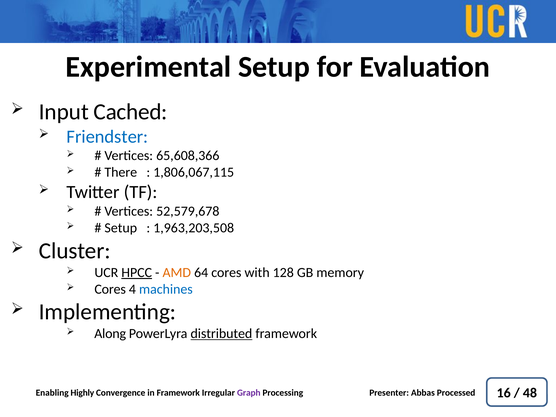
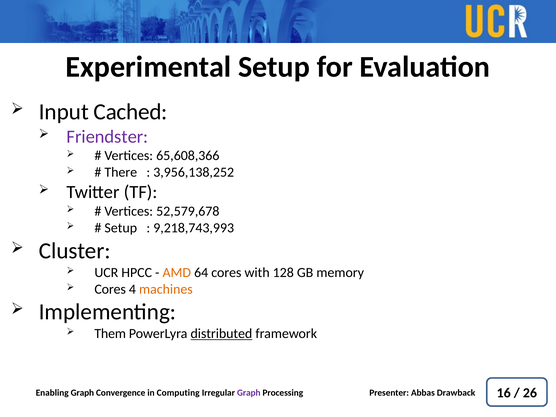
Friendster colour: blue -> purple
1,806,067,115: 1,806,067,115 -> 3,956,138,252
1,963,203,508: 1,963,203,508 -> 9,218,743,993
HPCC underline: present -> none
machines colour: blue -> orange
Along: Along -> Them
48: 48 -> 26
Enabling Highly: Highly -> Graph
in Framework: Framework -> Computing
Processed: Processed -> Drawback
